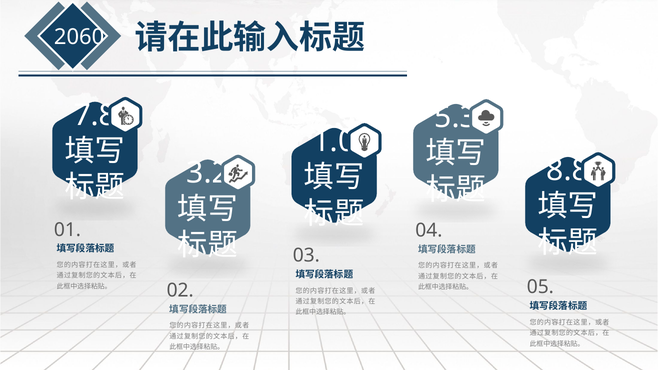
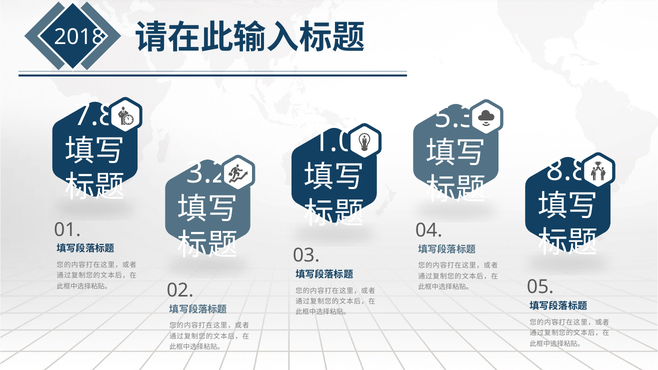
2060: 2060 -> 2018
